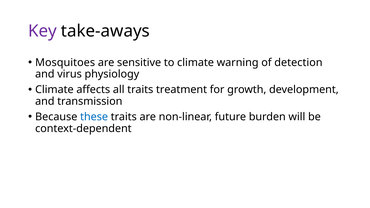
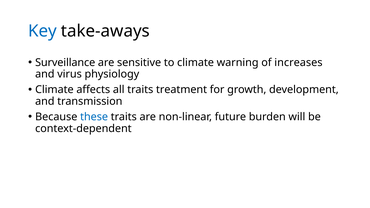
Key colour: purple -> blue
Mosquitoes: Mosquitoes -> Surveillance
detection: detection -> increases
